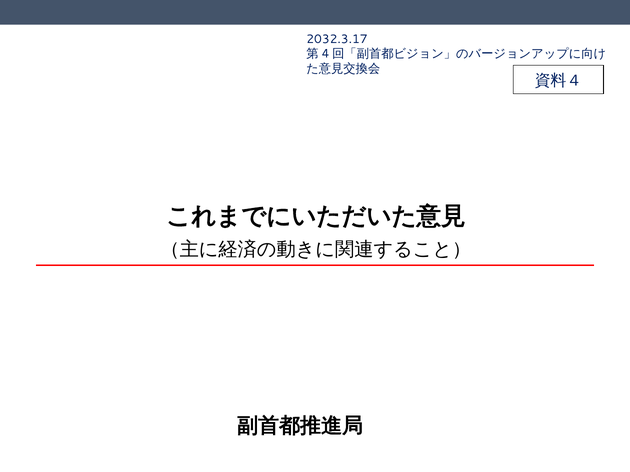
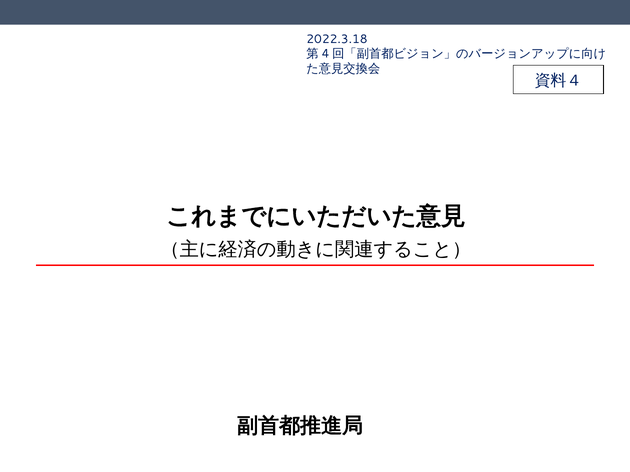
2032.3.17: 2032.3.17 -> 2022.3.18
